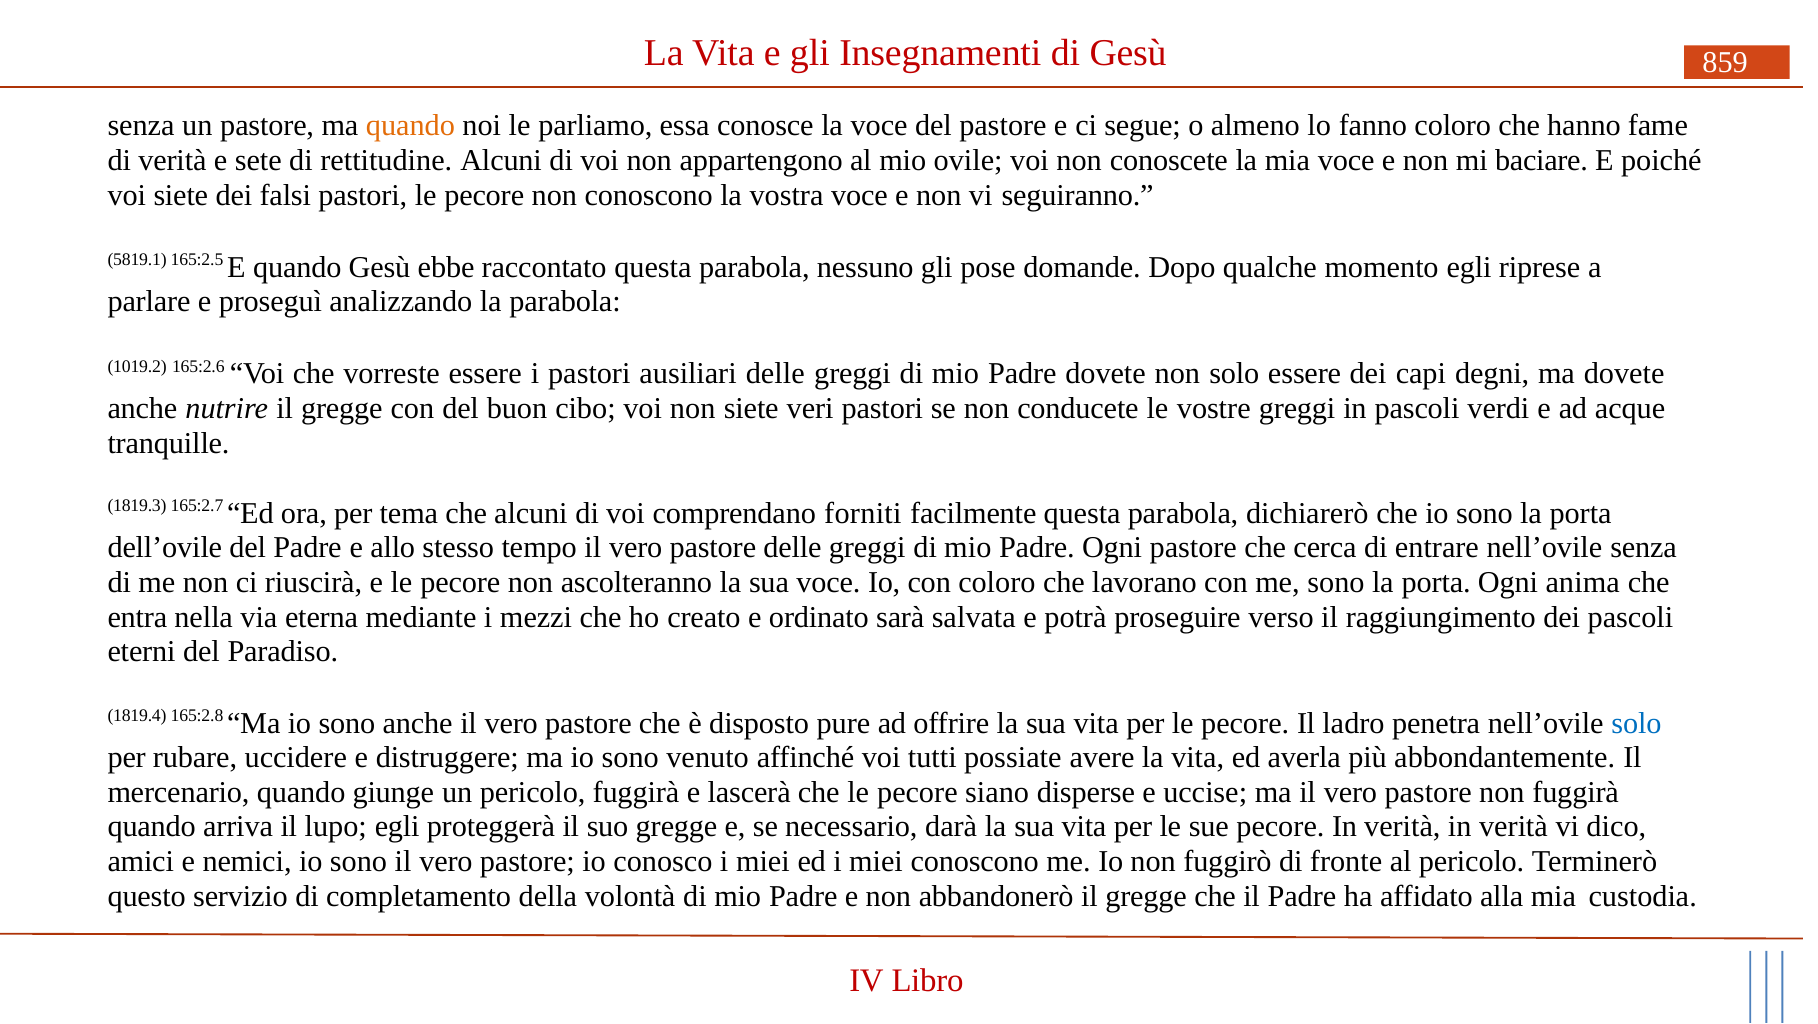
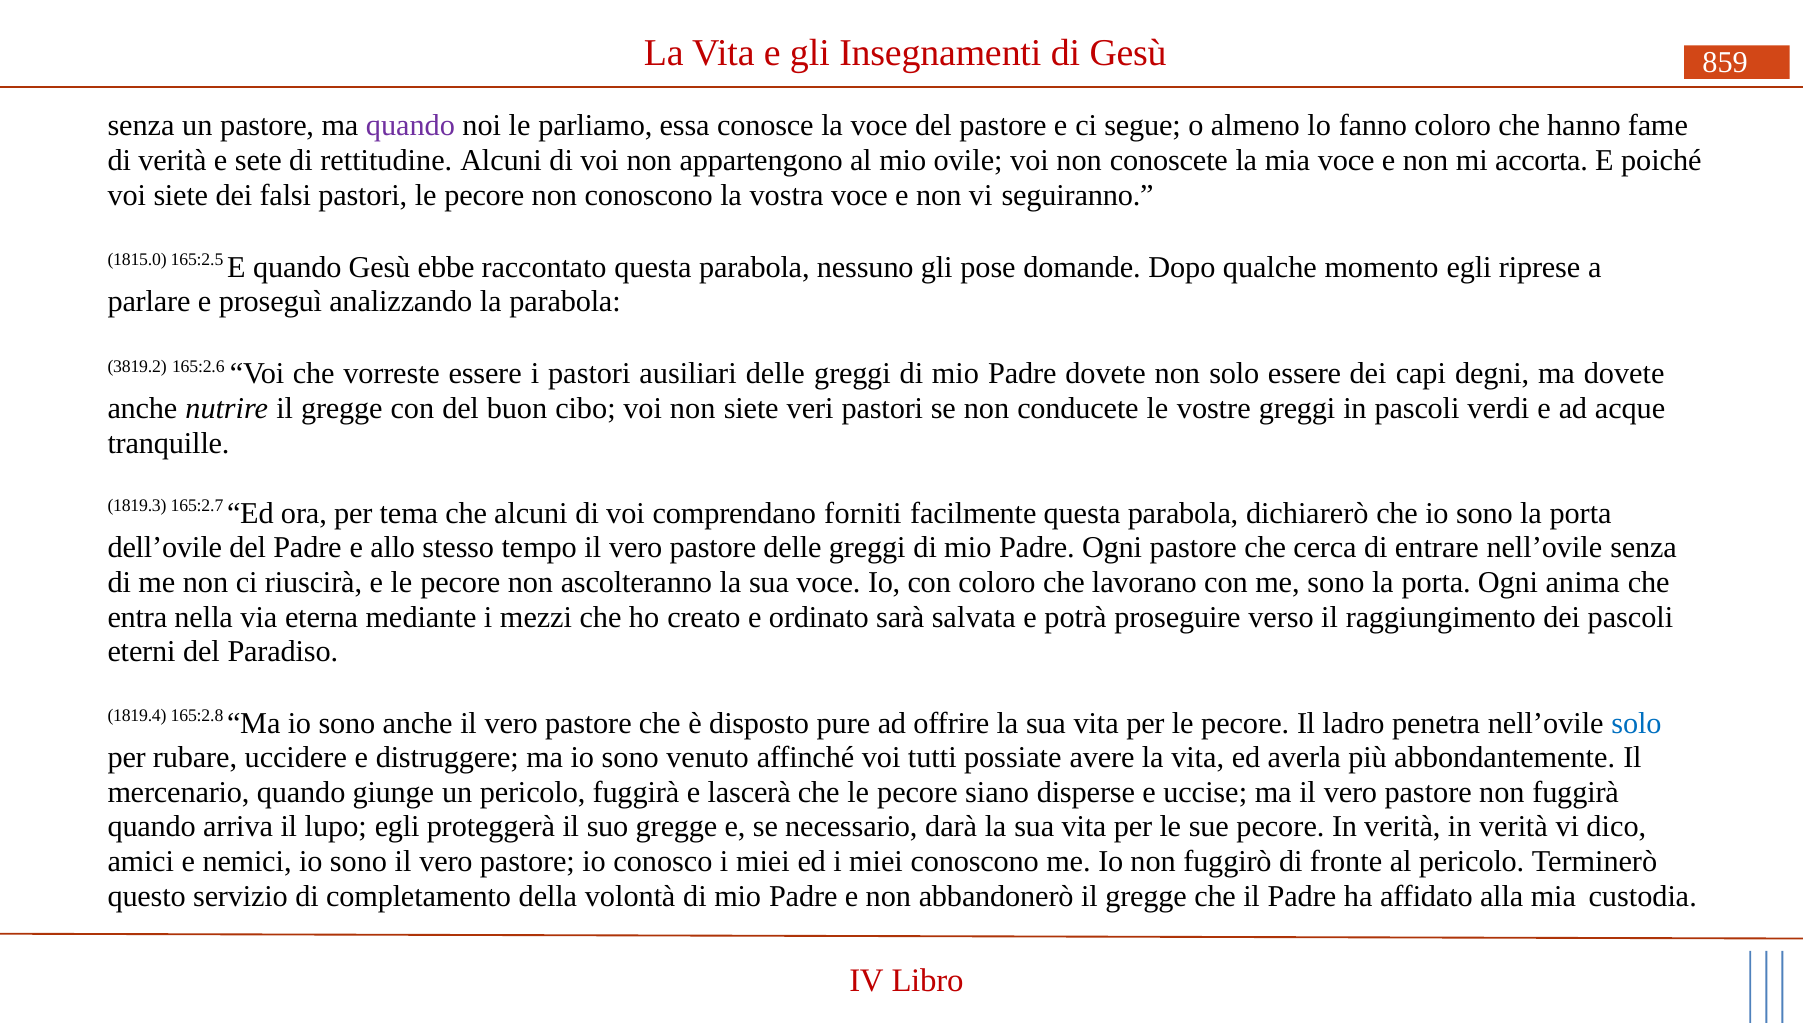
quando at (410, 126) colour: orange -> purple
baciare: baciare -> accorta
5819.1: 5819.1 -> 1815.0
1019.2: 1019.2 -> 3819.2
